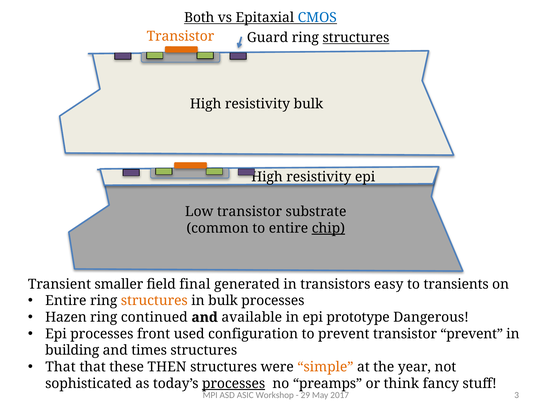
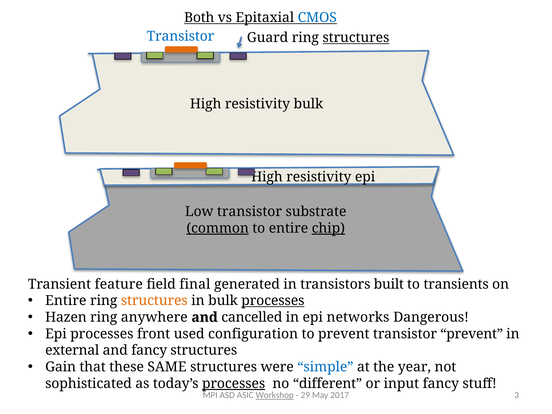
Transistor at (180, 36) colour: orange -> blue
common underline: none -> present
smaller: smaller -> feature
easy: easy -> built
processes at (273, 301) underline: none -> present
continued: continued -> anywhere
available: available -> cancelled
prototype: prototype -> networks
building: building -> external
and times: times -> fancy
That at (61, 367): That -> Gain
THEN: THEN -> SAME
simple colour: orange -> blue
preamps: preamps -> different
think: think -> input
Workshop underline: none -> present
